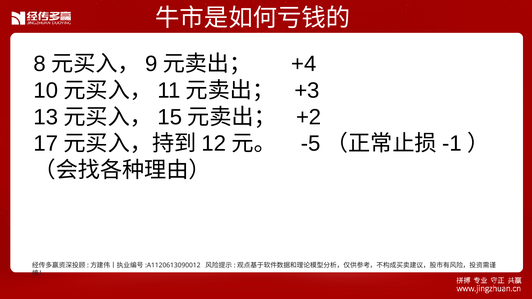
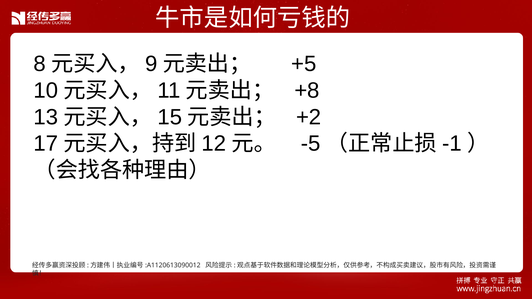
+4: +4 -> +5
+3: +3 -> +8
